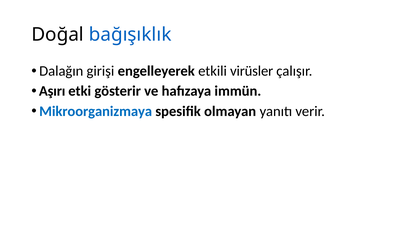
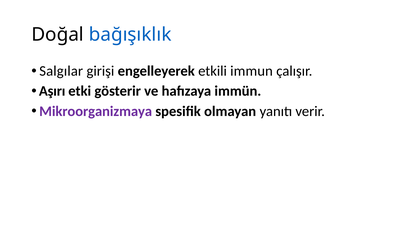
Dalağın: Dalağın -> Salgılar
virüsler: virüsler -> immun
Mikroorganizmaya colour: blue -> purple
